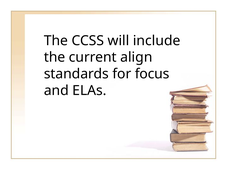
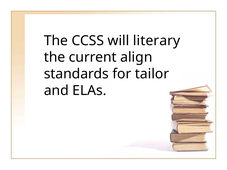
include: include -> literary
focus: focus -> tailor
